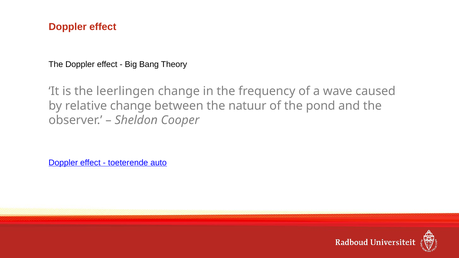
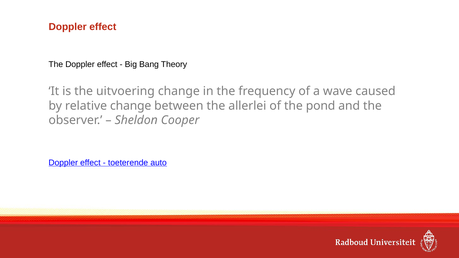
leerlingen: leerlingen -> uitvoering
natuur: natuur -> allerlei
